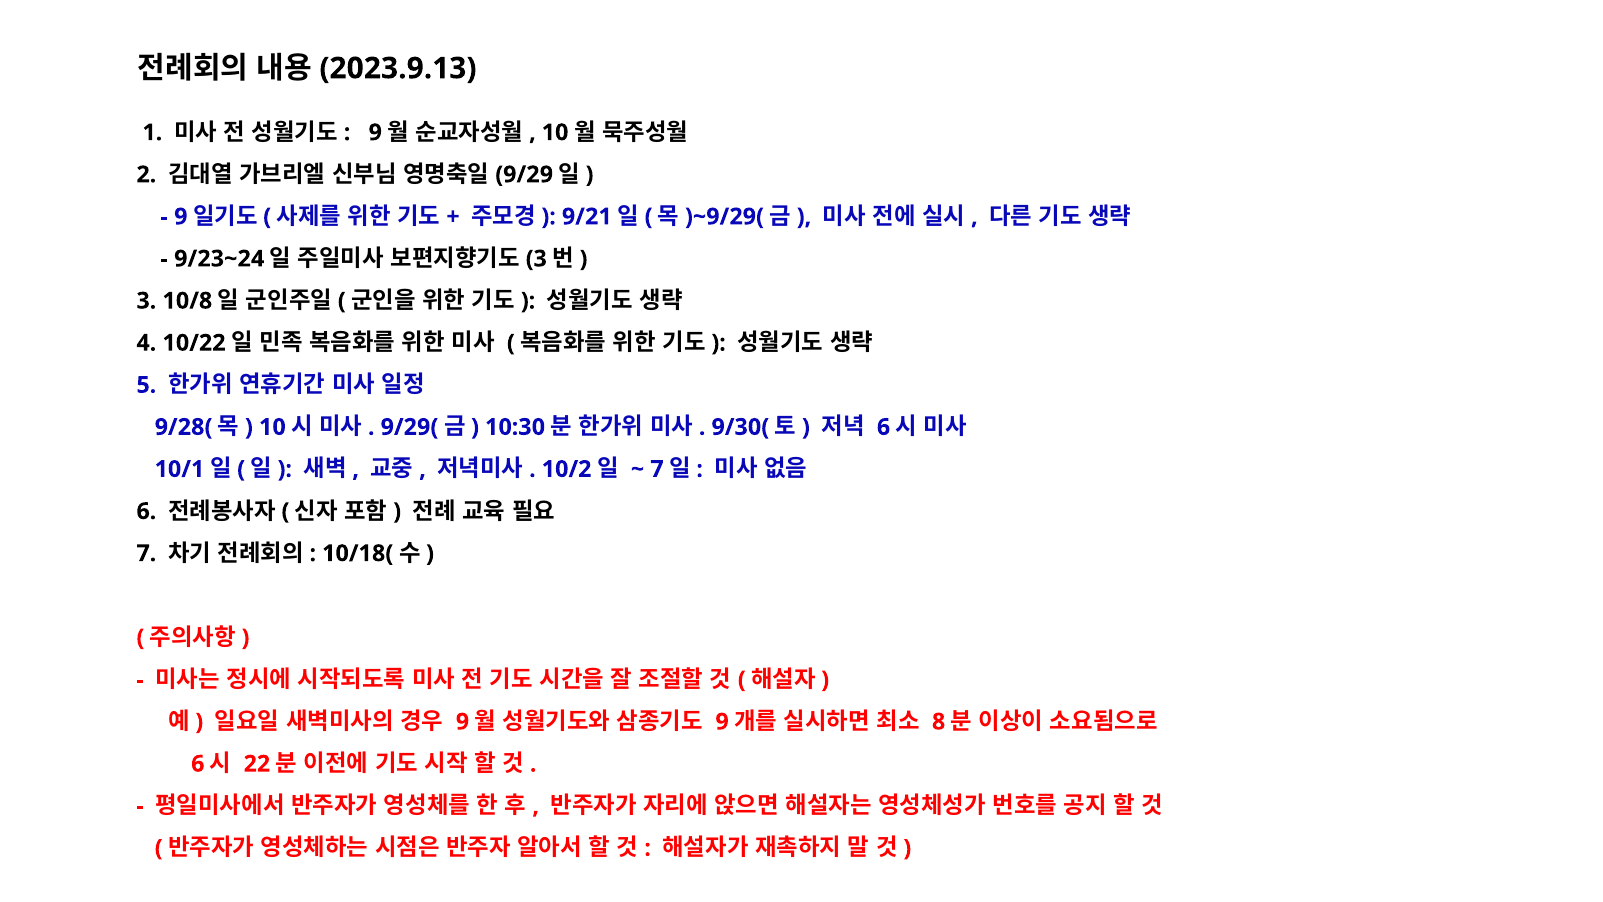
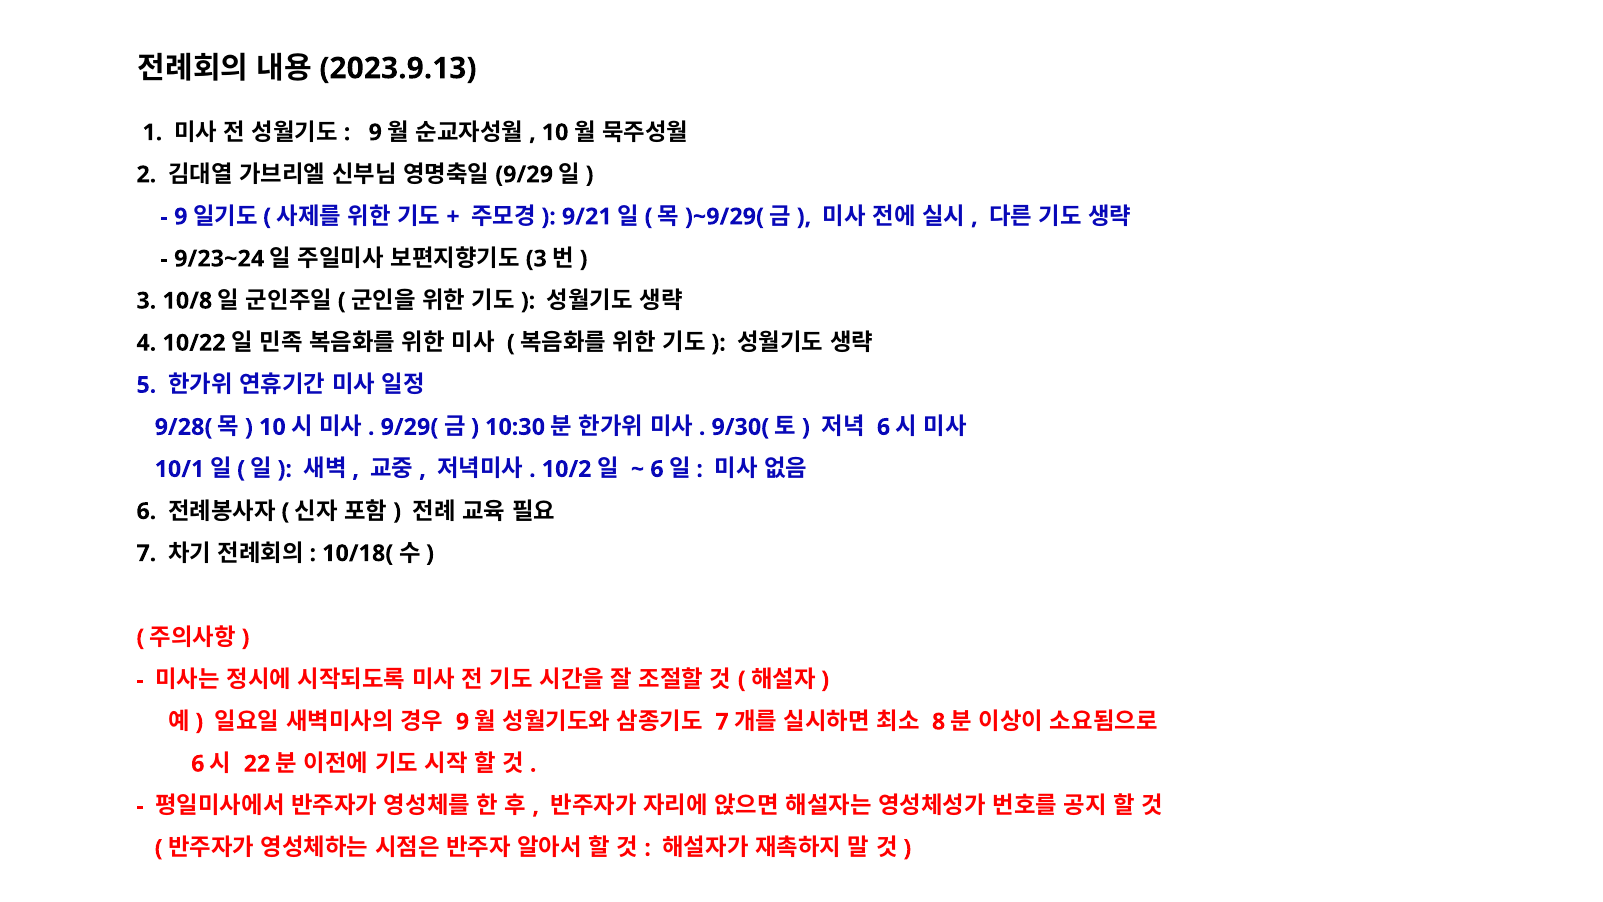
7 at (657, 469): 7 -> 6
9 at (722, 722): 9 -> 7
